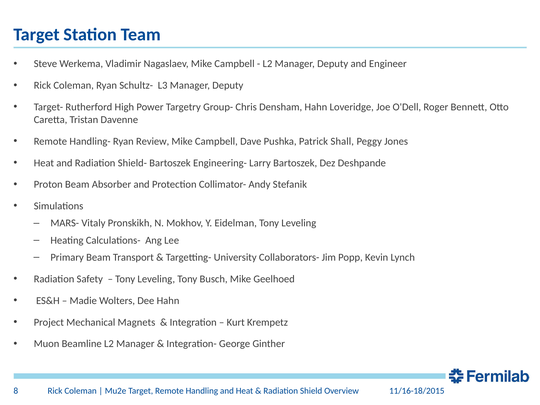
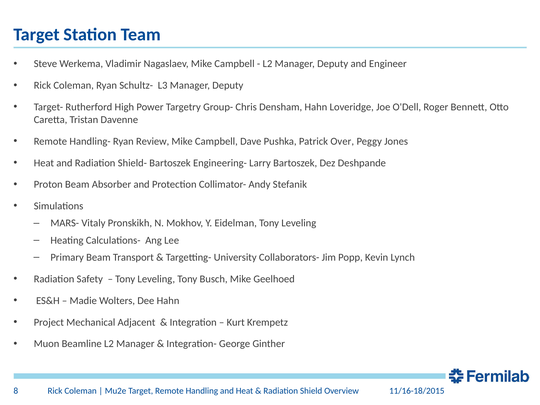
Shall: Shall -> Over
Magnets: Magnets -> Adjacent
